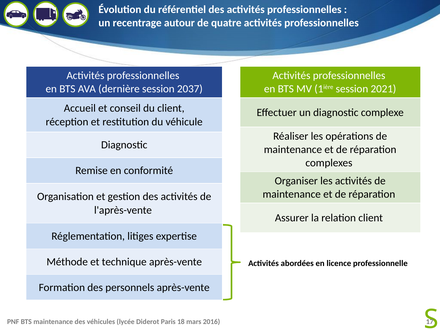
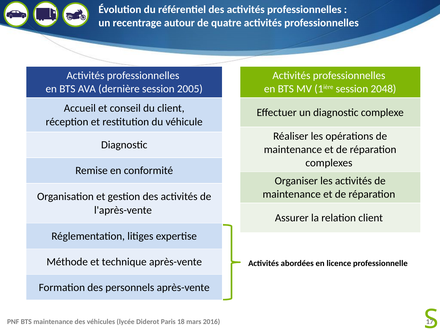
2037: 2037 -> 2005
2021: 2021 -> 2048
